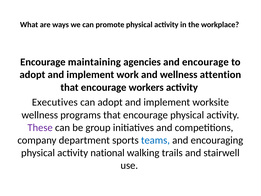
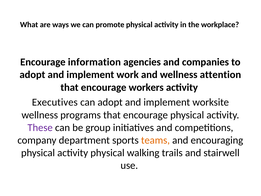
maintaining: maintaining -> information
and encourage: encourage -> companies
teams colour: blue -> orange
activity national: national -> physical
